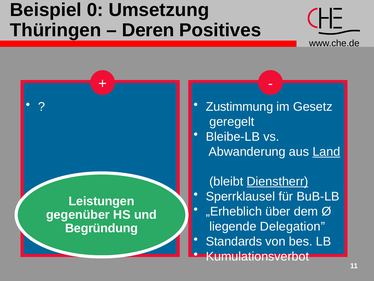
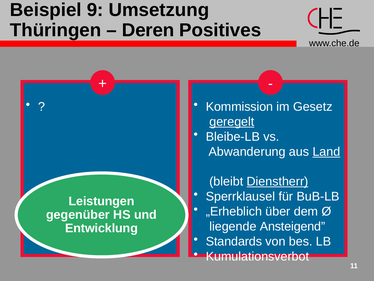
0: 0 -> 9
Zustimmung: Zustimmung -> Kommission
geregelt underline: none -> present
Delegation: Delegation -> Ansteigend
Begründung: Begründung -> Entwicklung
